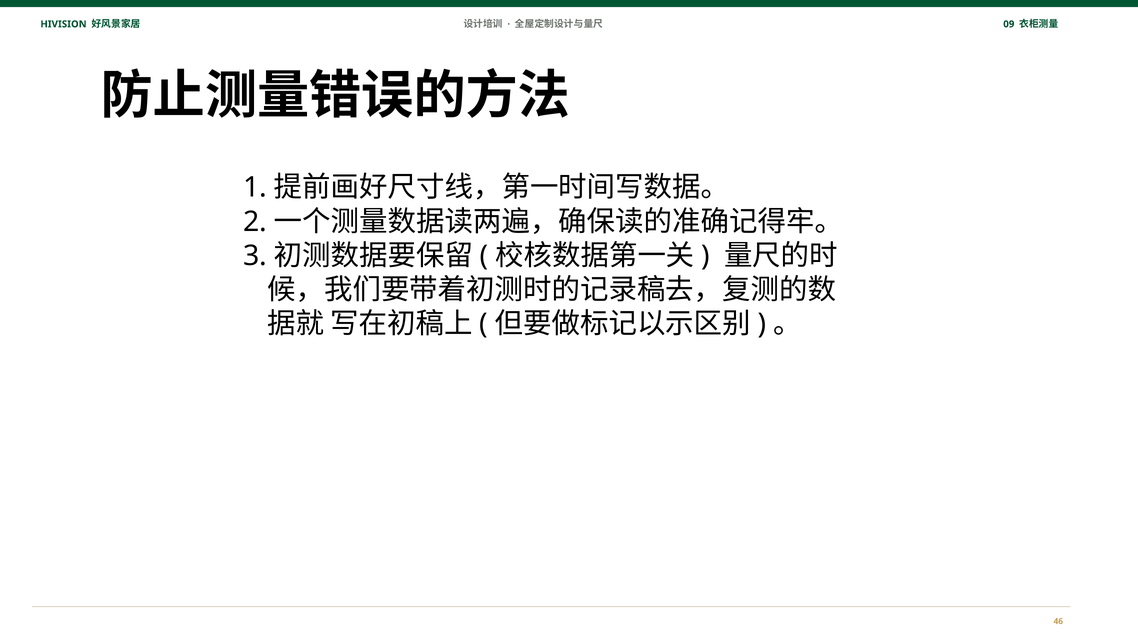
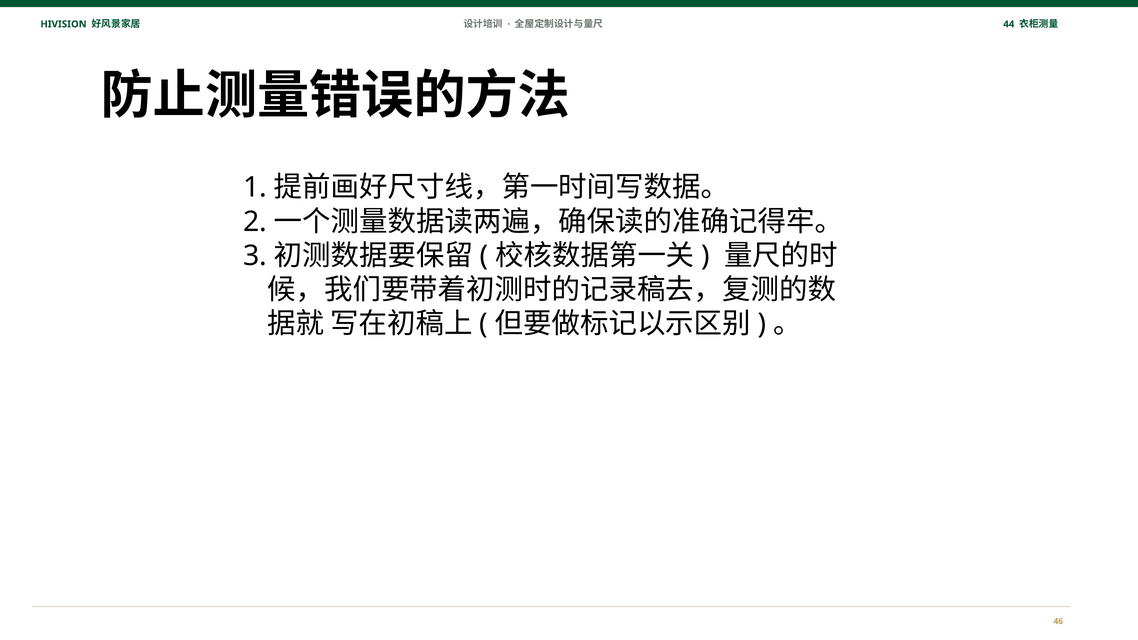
09: 09 -> 44
